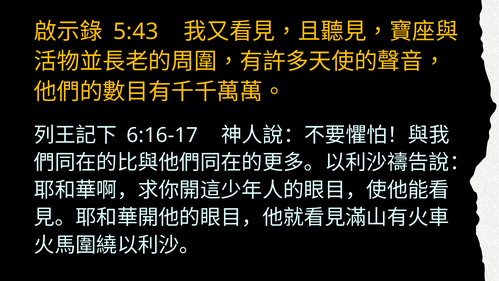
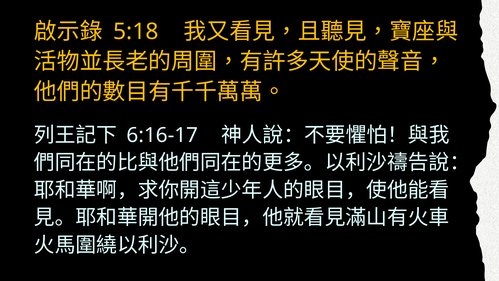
5:43: 5:43 -> 5:18
